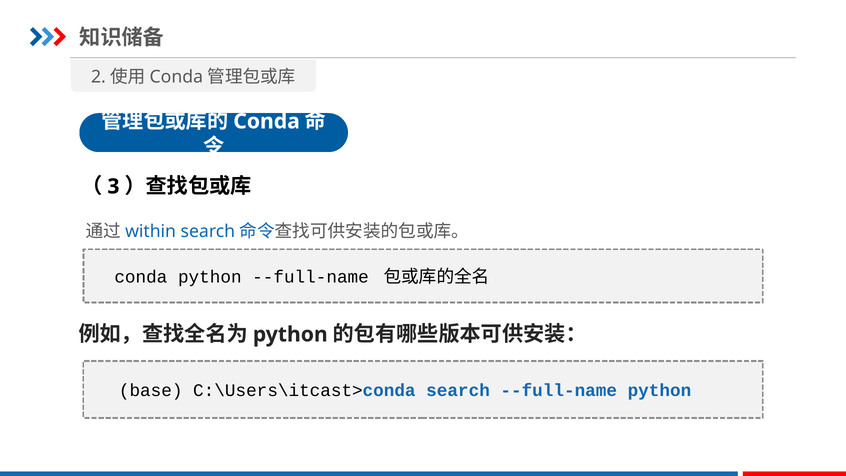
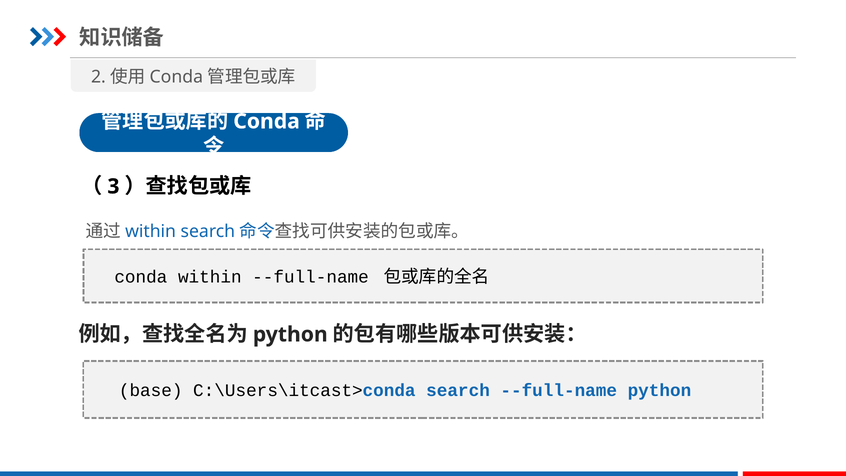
conda python: python -> within
